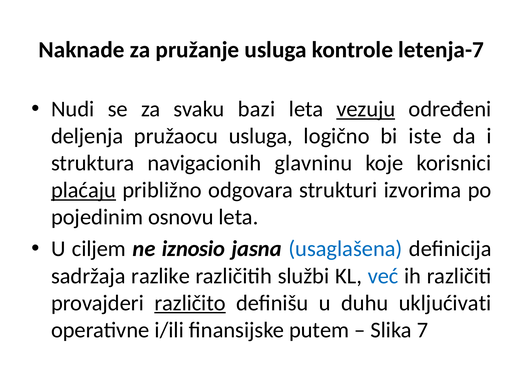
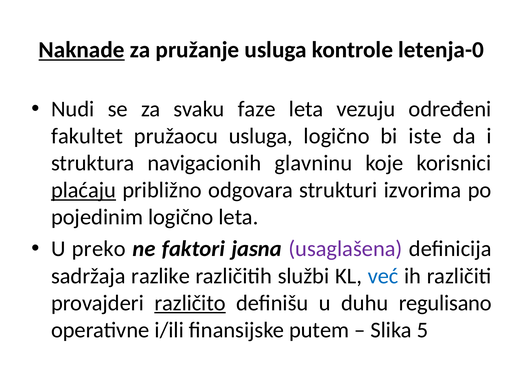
Naknade underline: none -> present
letenja-7: letenja-7 -> letenja-0
bazi: bazi -> faze
vezuju underline: present -> none
deljenja: deljenja -> fakultet
pojedinim osnovu: osnovu -> logično
ciljem: ciljem -> preko
iznosio: iznosio -> faktori
usaglašena colour: blue -> purple
ukljućivati: ukljućivati -> regulisano
7: 7 -> 5
